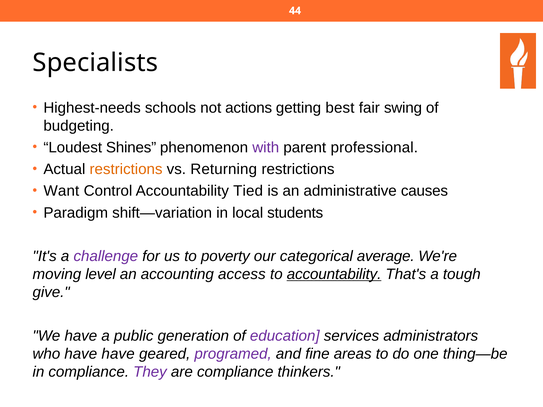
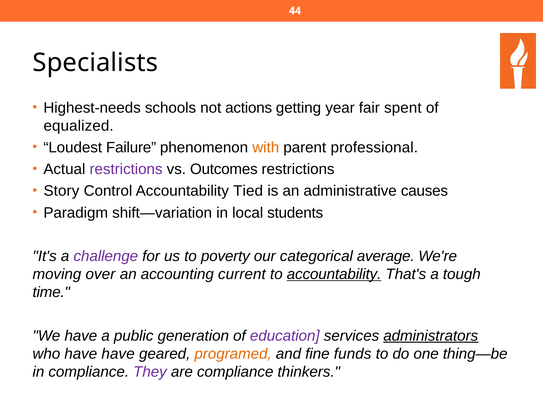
best: best -> year
swing: swing -> spent
budgeting: budgeting -> equalized
Shines: Shines -> Failure
with colour: purple -> orange
restrictions at (126, 169) colour: orange -> purple
Returning: Returning -> Outcomes
Want: Want -> Story
level: level -> over
access: access -> current
give: give -> time
administrators underline: none -> present
programed colour: purple -> orange
areas: areas -> funds
